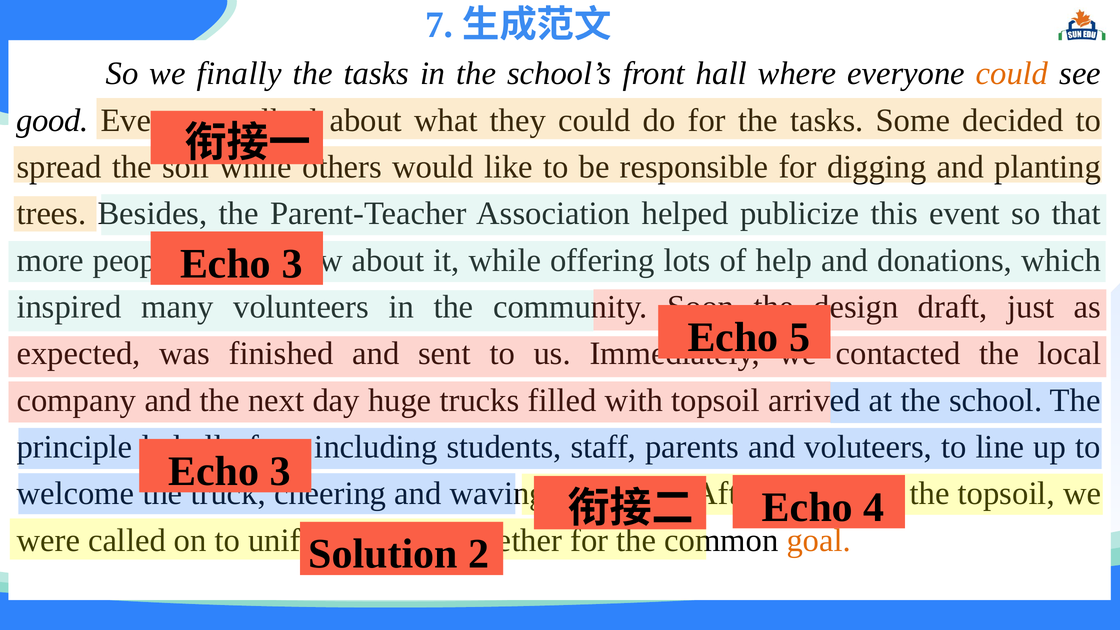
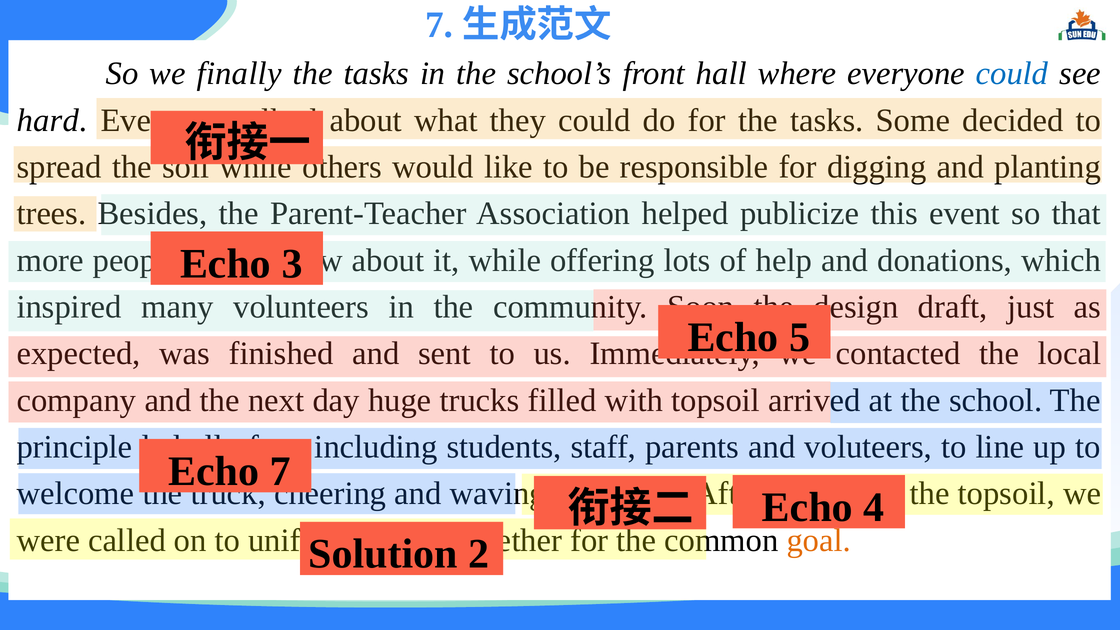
could at (1012, 74) colour: orange -> blue
good: good -> hard
3 at (280, 471): 3 -> 7
